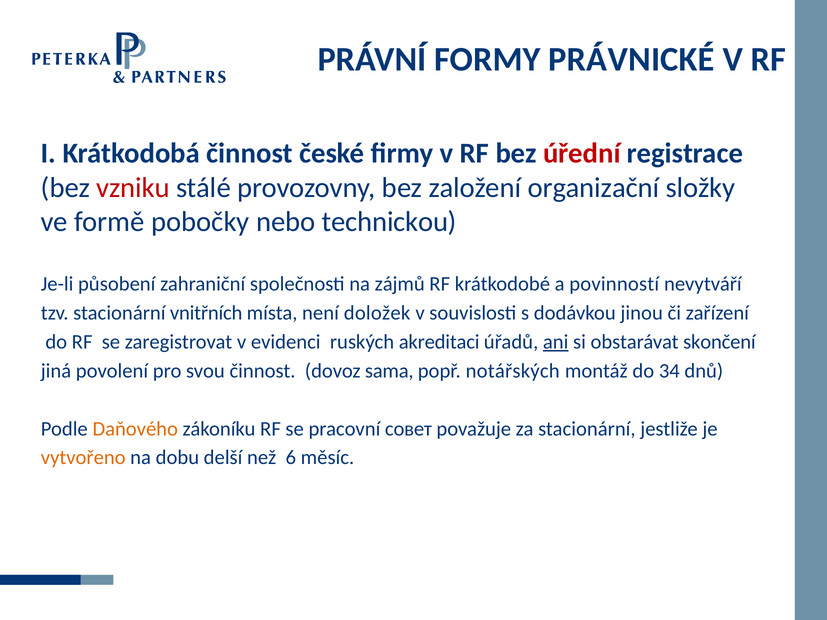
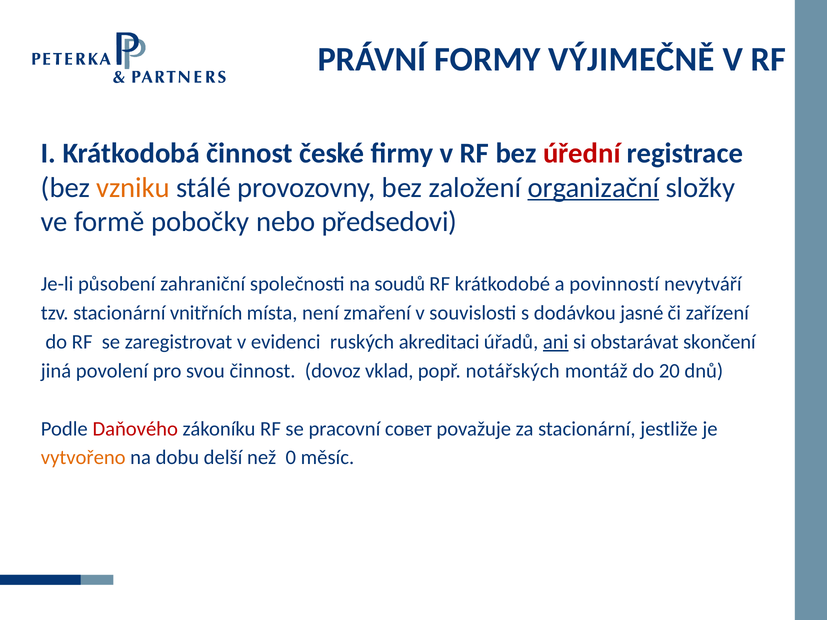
PRÁVNICKÉ: PRÁVNICKÉ -> VÝJIMEČNĚ
vzniku colour: red -> orange
organizační underline: none -> present
technickou: technickou -> předsedovi
zájmů: zájmů -> soudů
doložek: doložek -> zmaření
jinou: jinou -> jasné
sama: sama -> vklad
34: 34 -> 20
Daňového colour: orange -> red
6: 6 -> 0
